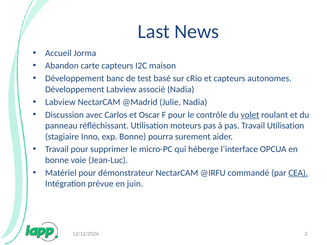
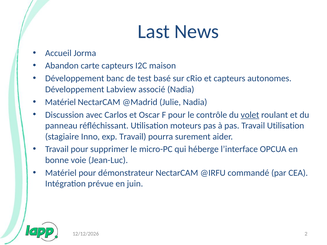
Labview at (60, 102): Labview -> Matériel
exp Bonne: Bonne -> Travail
CEA underline: present -> none
